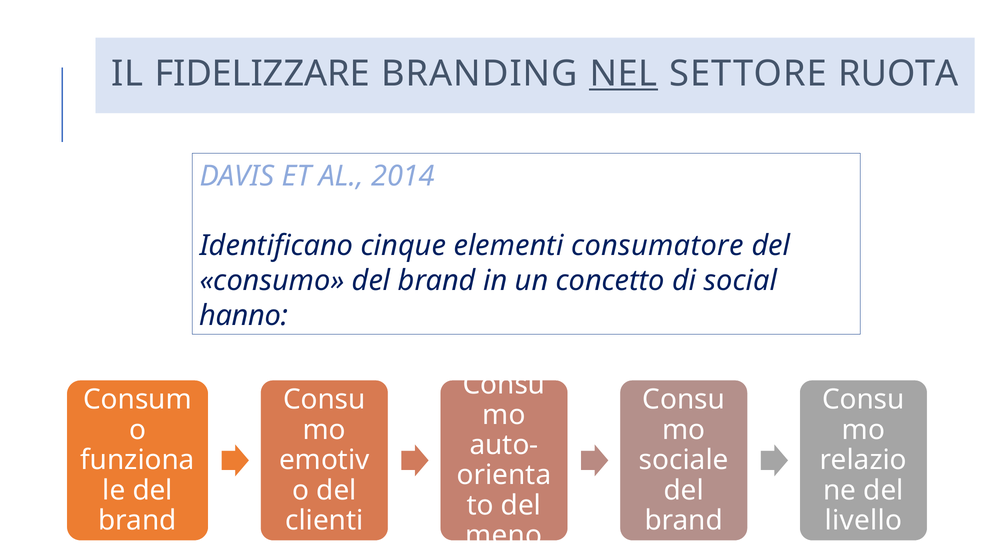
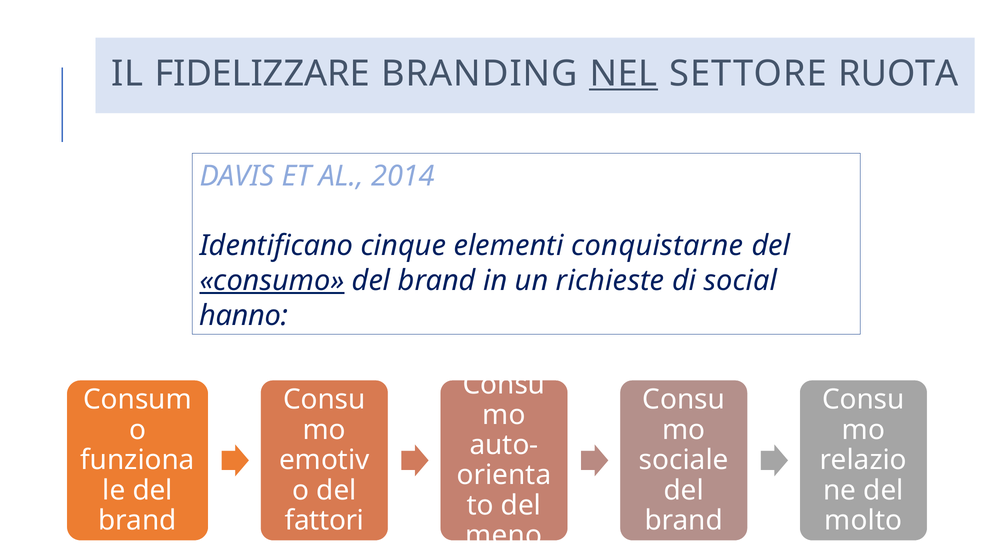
consumatore: consumatore -> conquistarne
consumo underline: none -> present
concetto: concetto -> richieste
clienti: clienti -> fattori
livello: livello -> molto
